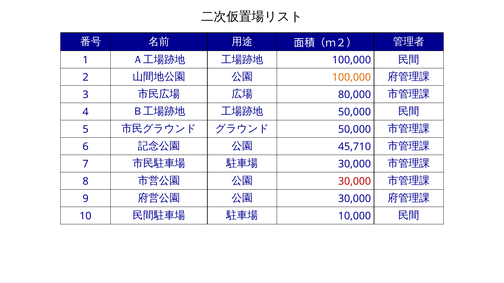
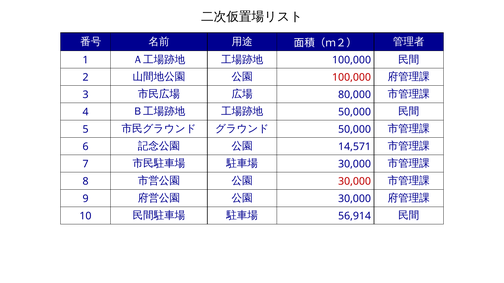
100,000 at (352, 78) colour: orange -> red
45,710: 45,710 -> 14,571
10,000: 10,000 -> 56,914
